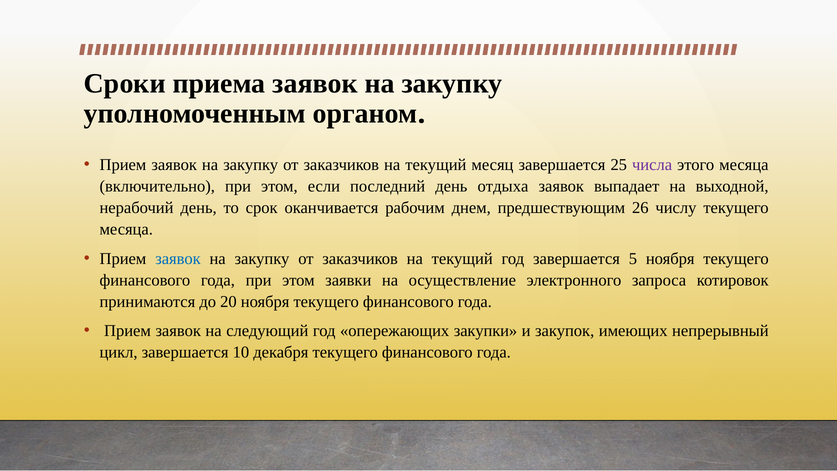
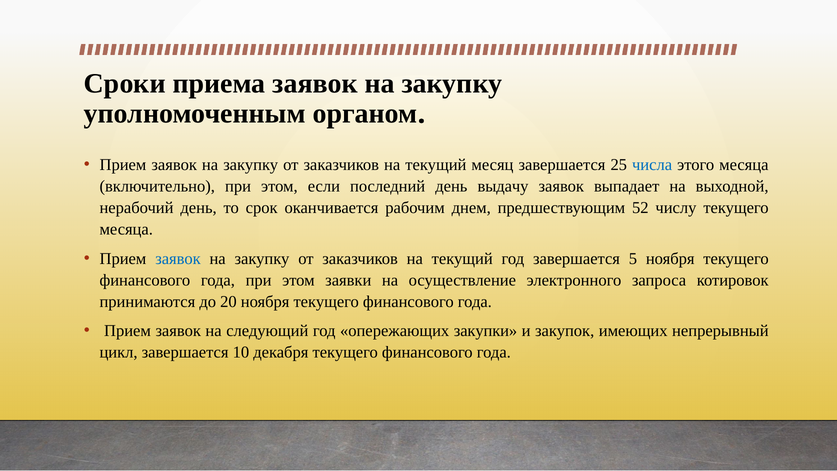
числа colour: purple -> blue
отдыха: отдыха -> выдачу
26: 26 -> 52
